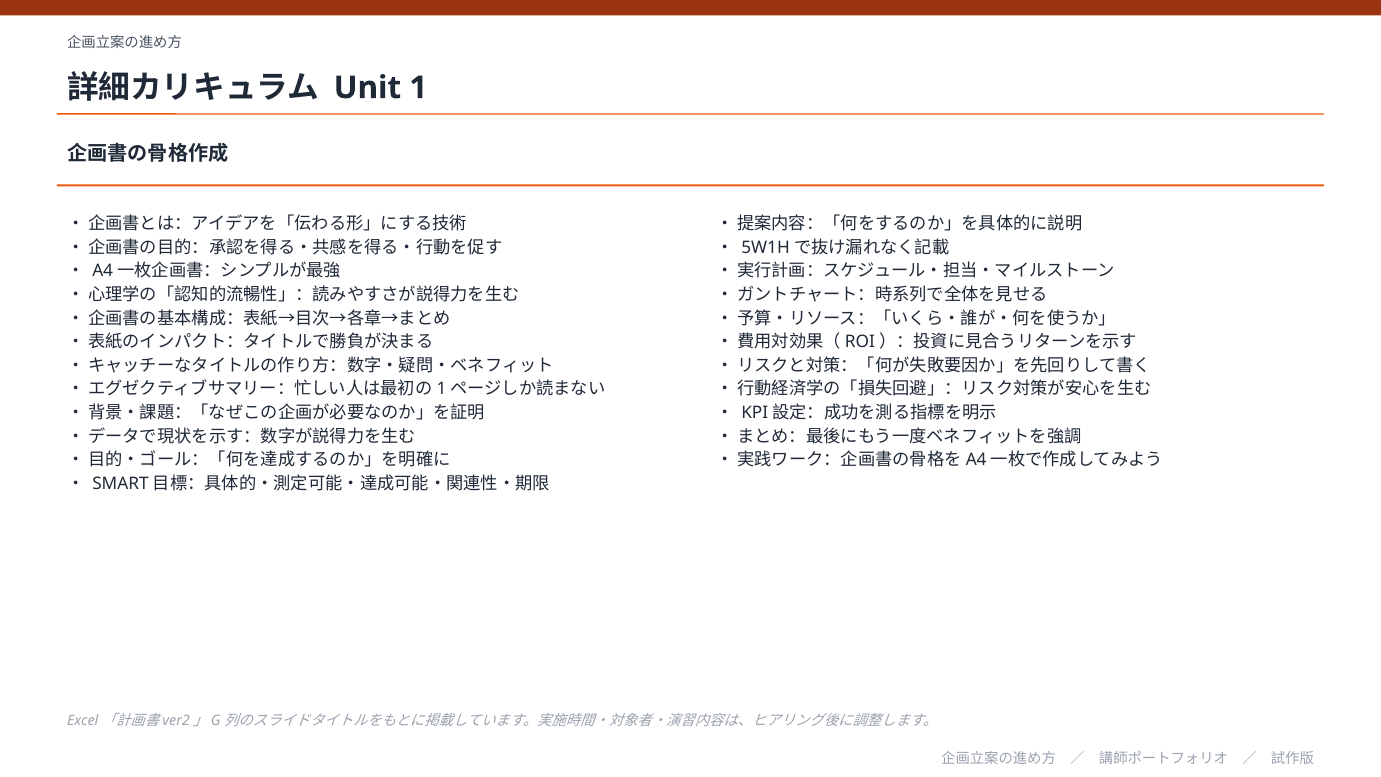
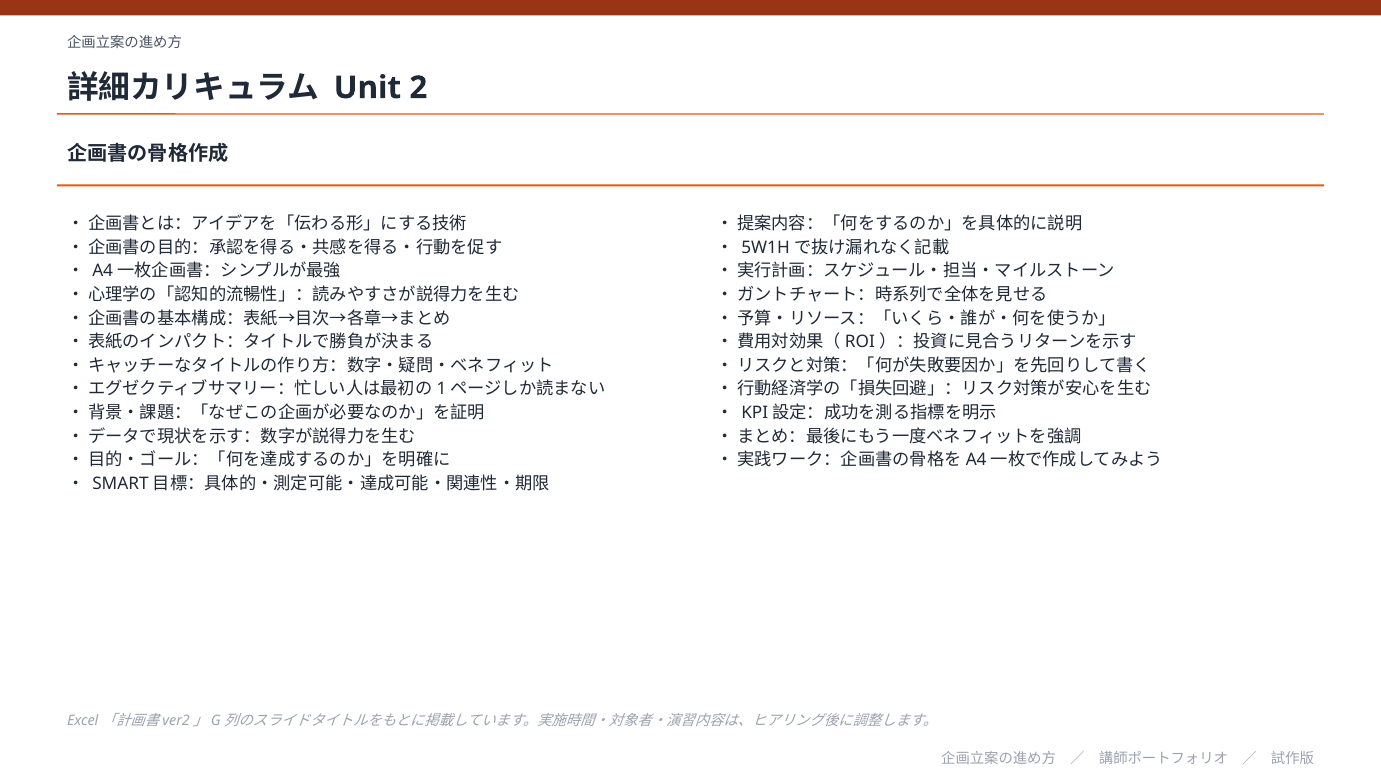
1: 1 -> 2
